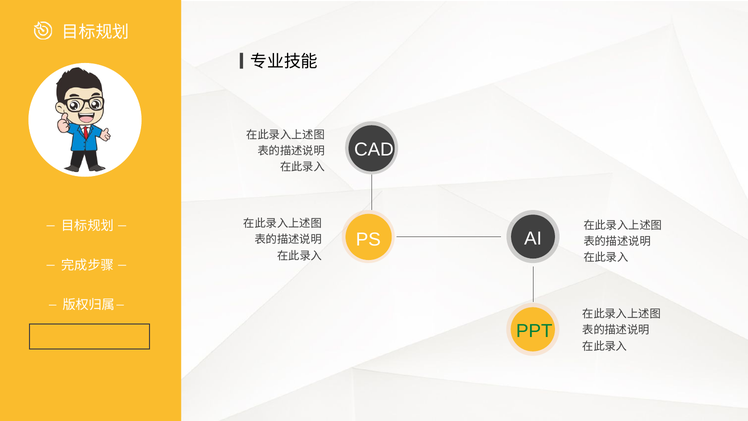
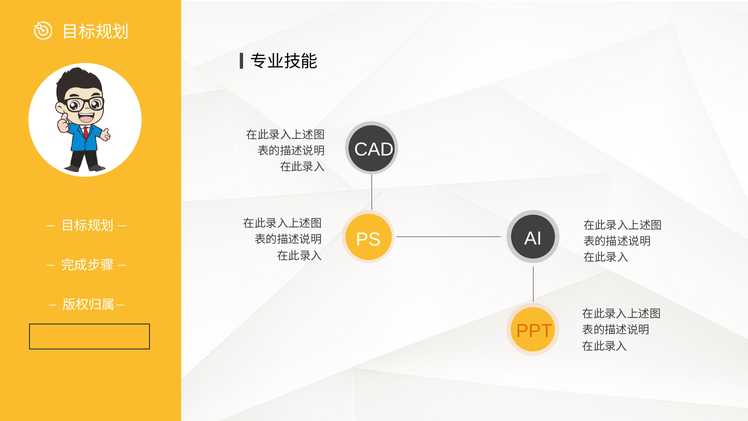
PPT colour: green -> orange
